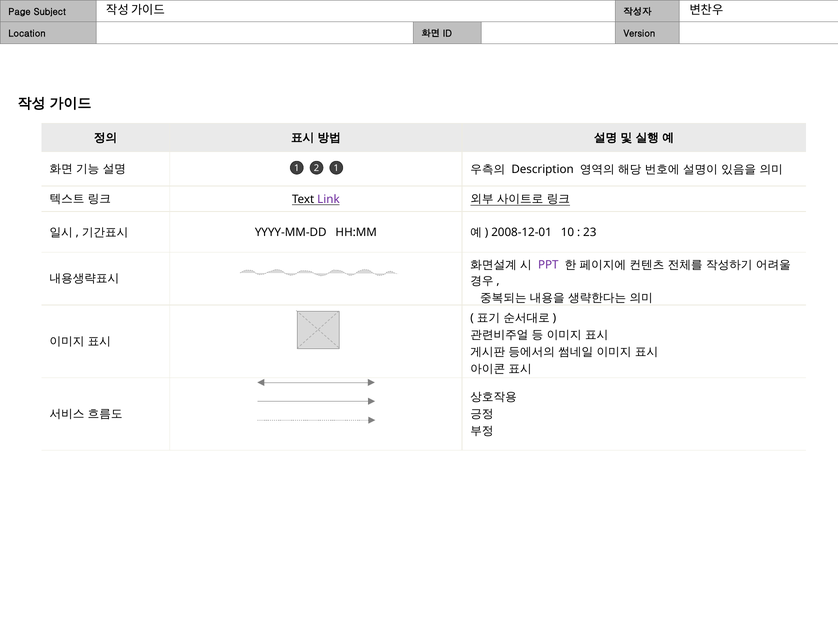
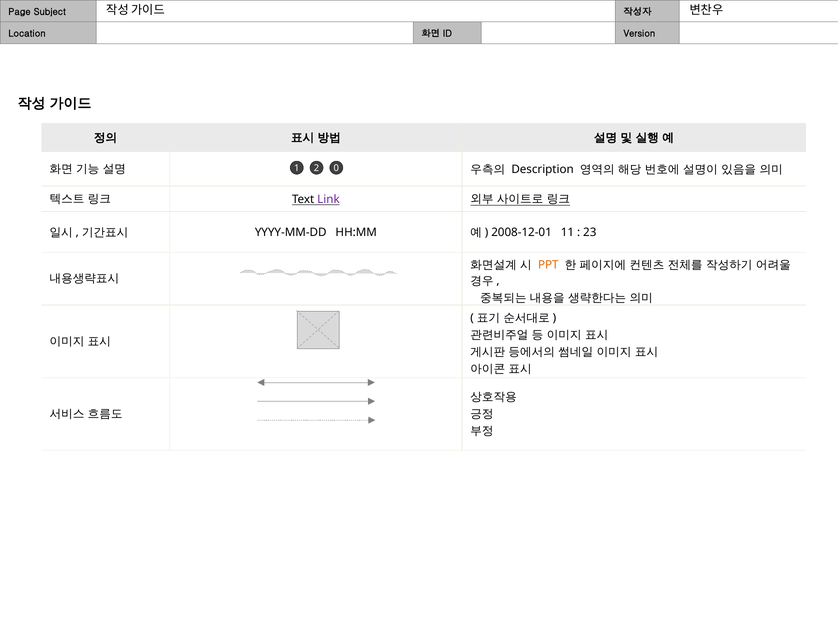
2 1: 1 -> 0
10: 10 -> 11
PPT colour: purple -> orange
